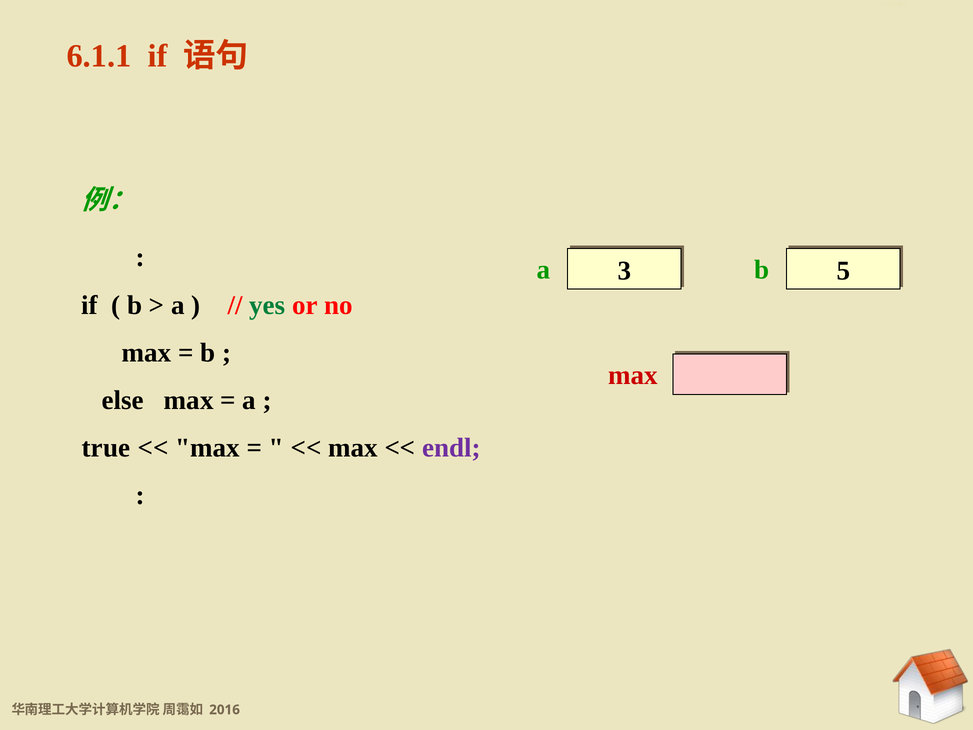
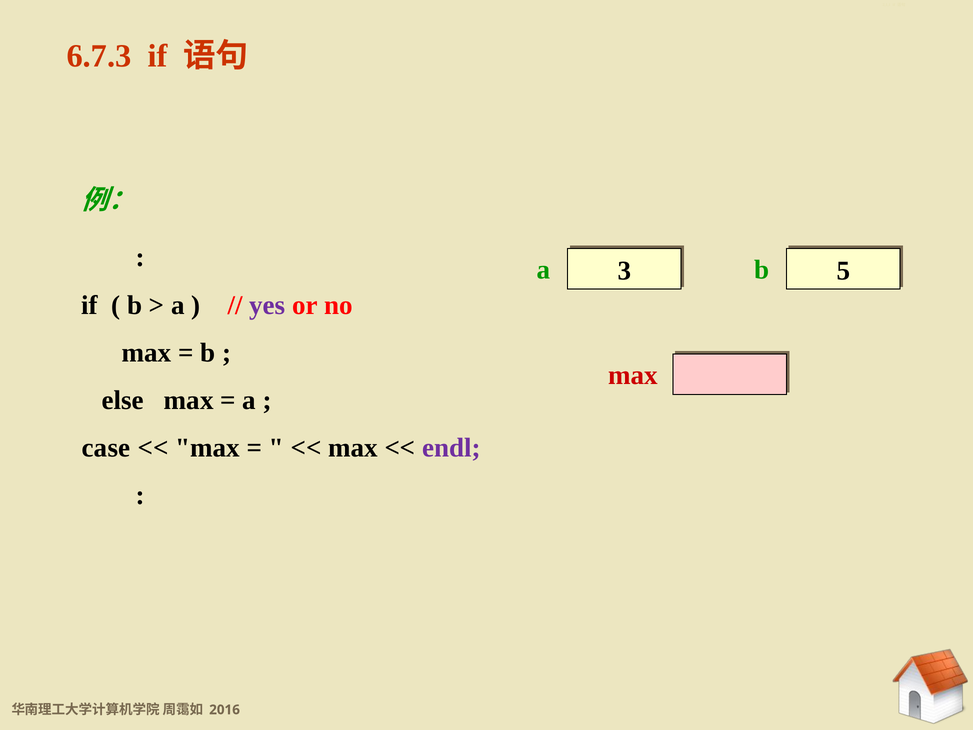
6.1.1: 6.1.1 -> 6.7.3
yes colour: green -> purple
true: true -> case
